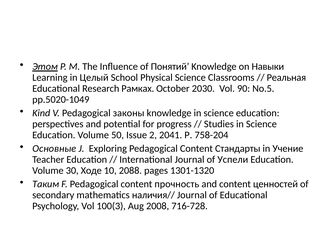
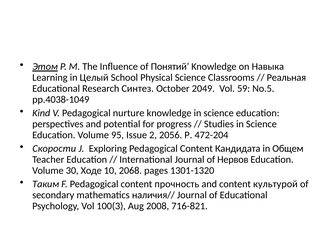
Навыки: Навыки -> Навыка
Рамках: Рамках -> Синтез
2030: 2030 -> 2049
90: 90 -> 59
pp.5020-1049: pp.5020-1049 -> pp.4038-1049
законы: законы -> nurture
50: 50 -> 95
2041: 2041 -> 2056
758-204: 758-204 -> 472-204
Основные: Основные -> Скорости
Стандарты: Стандарты -> Кандидата
Учение: Учение -> Общем
Успели: Успели -> Нервов
2088: 2088 -> 2068
ценностей: ценностей -> культурой
716-728: 716-728 -> 716-821
